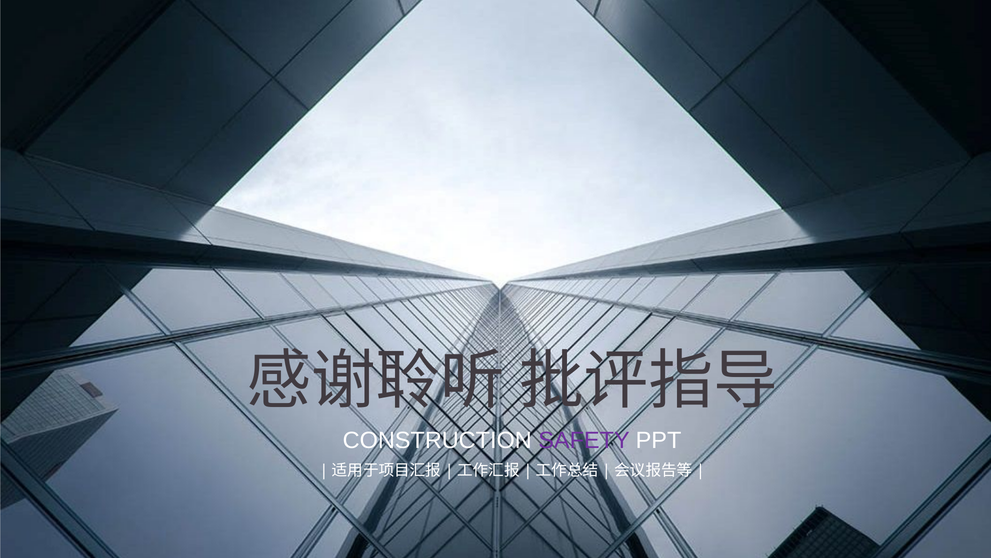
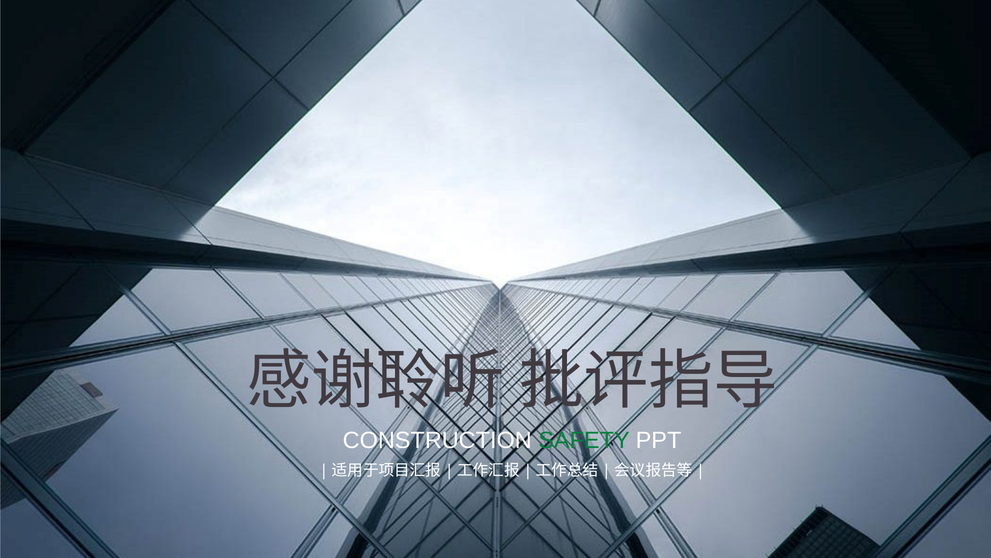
SAFETY colour: purple -> green
